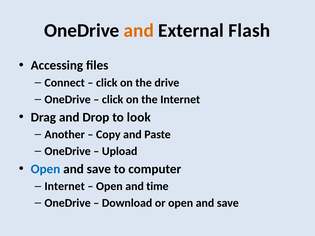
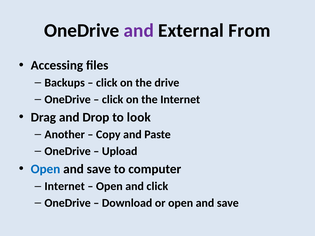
and at (139, 30) colour: orange -> purple
Flash: Flash -> From
Connect: Connect -> Backups
and time: time -> click
